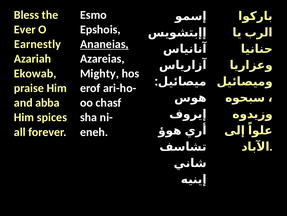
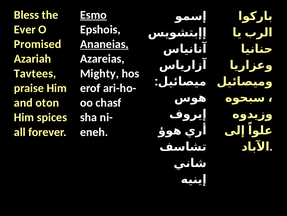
Esmo underline: none -> present
Earnestly: Earnestly -> Promised
Ekowab: Ekowab -> Tavtees
abba: abba -> oton
